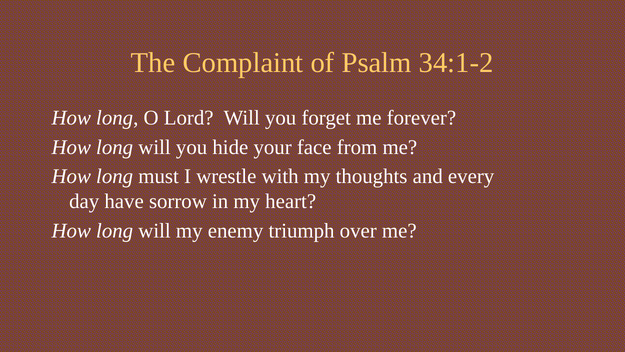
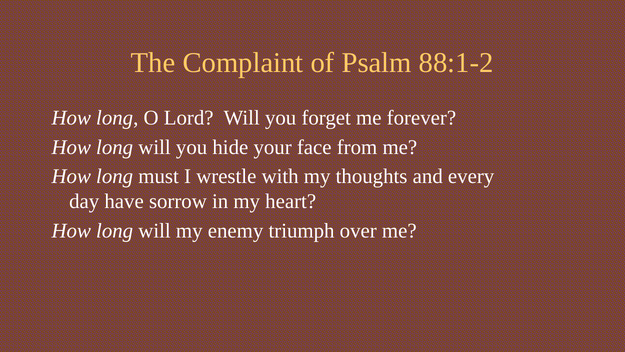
34:1-2: 34:1-2 -> 88:1-2
